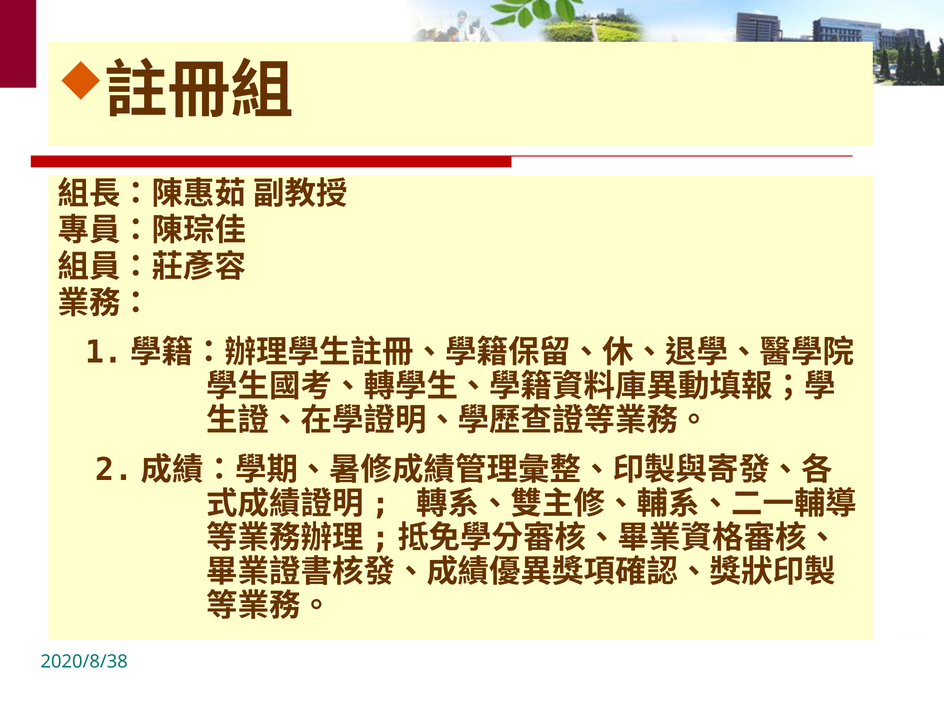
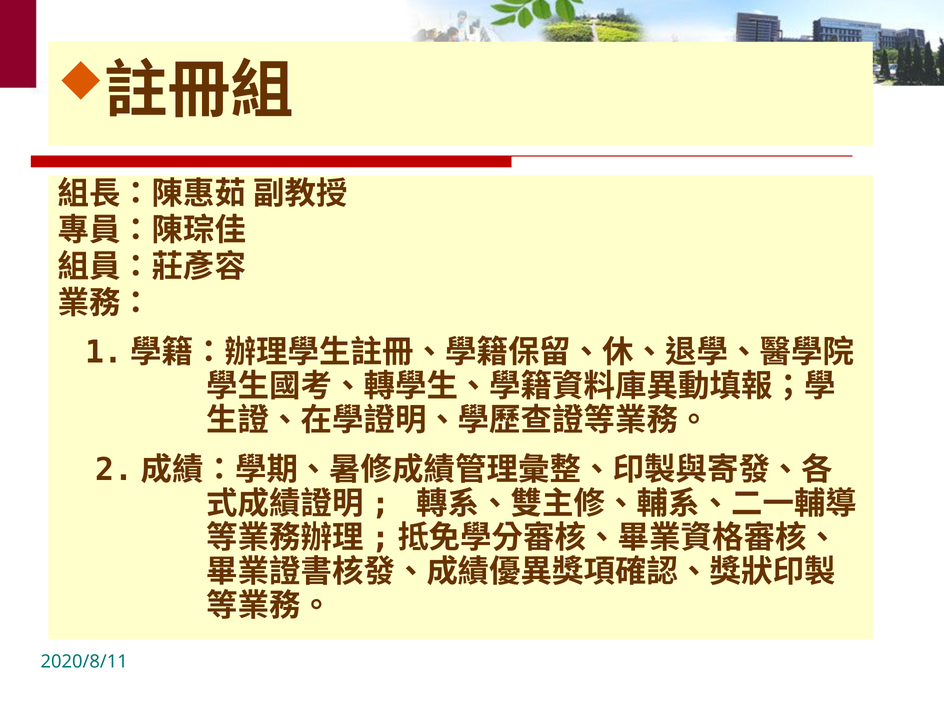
2020/8/38: 2020/8/38 -> 2020/8/11
